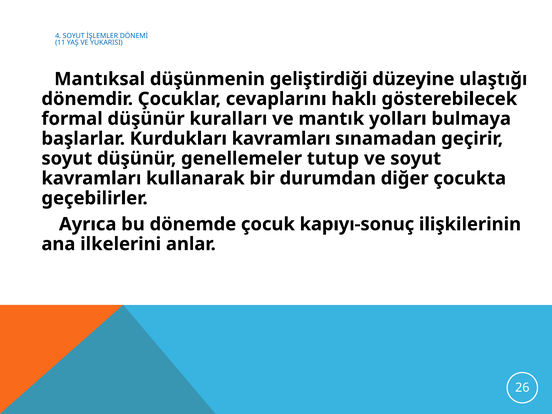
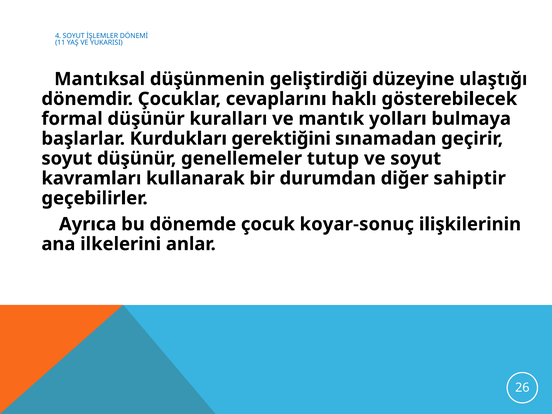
Kurdukları kavramları: kavramları -> gerektiğini
çocukta: çocukta -> sahiptir
kapıyı-sonuç: kapıyı-sonuç -> koyar-sonuç
